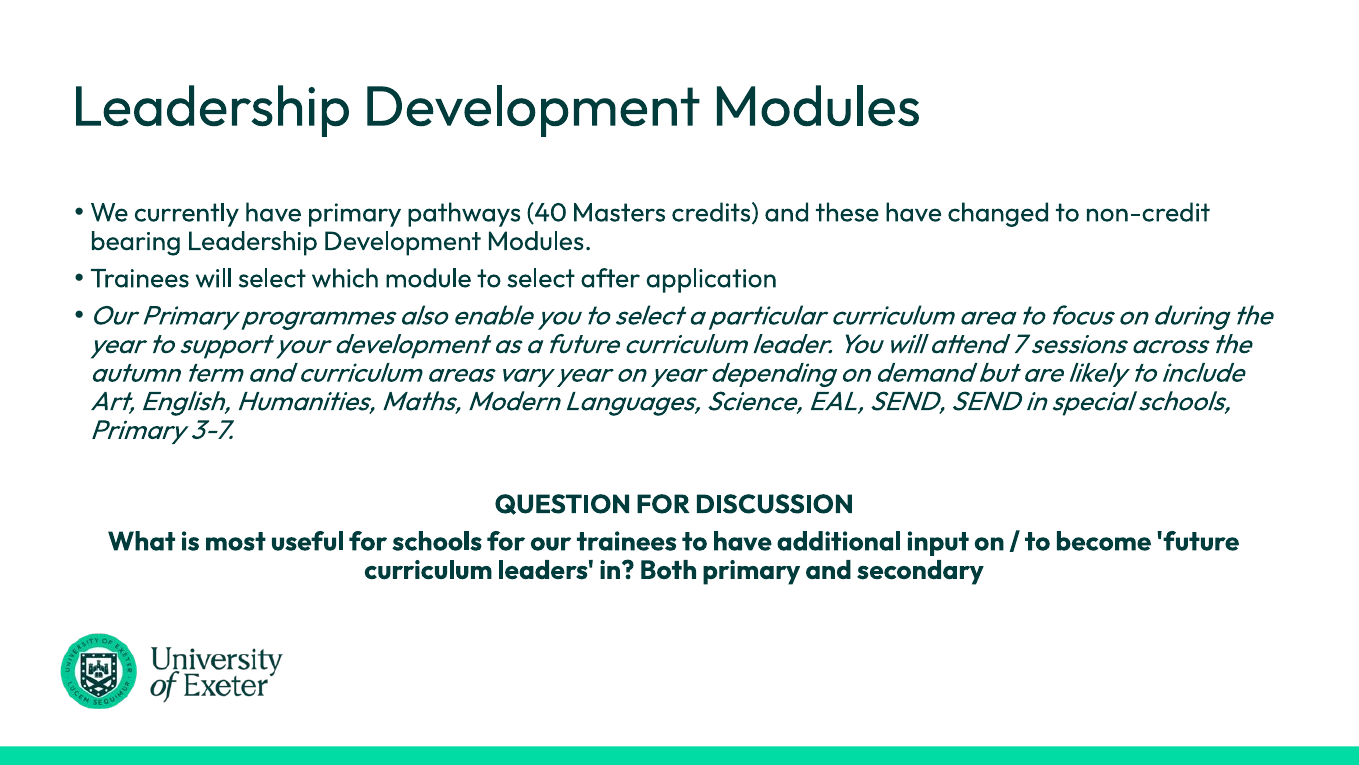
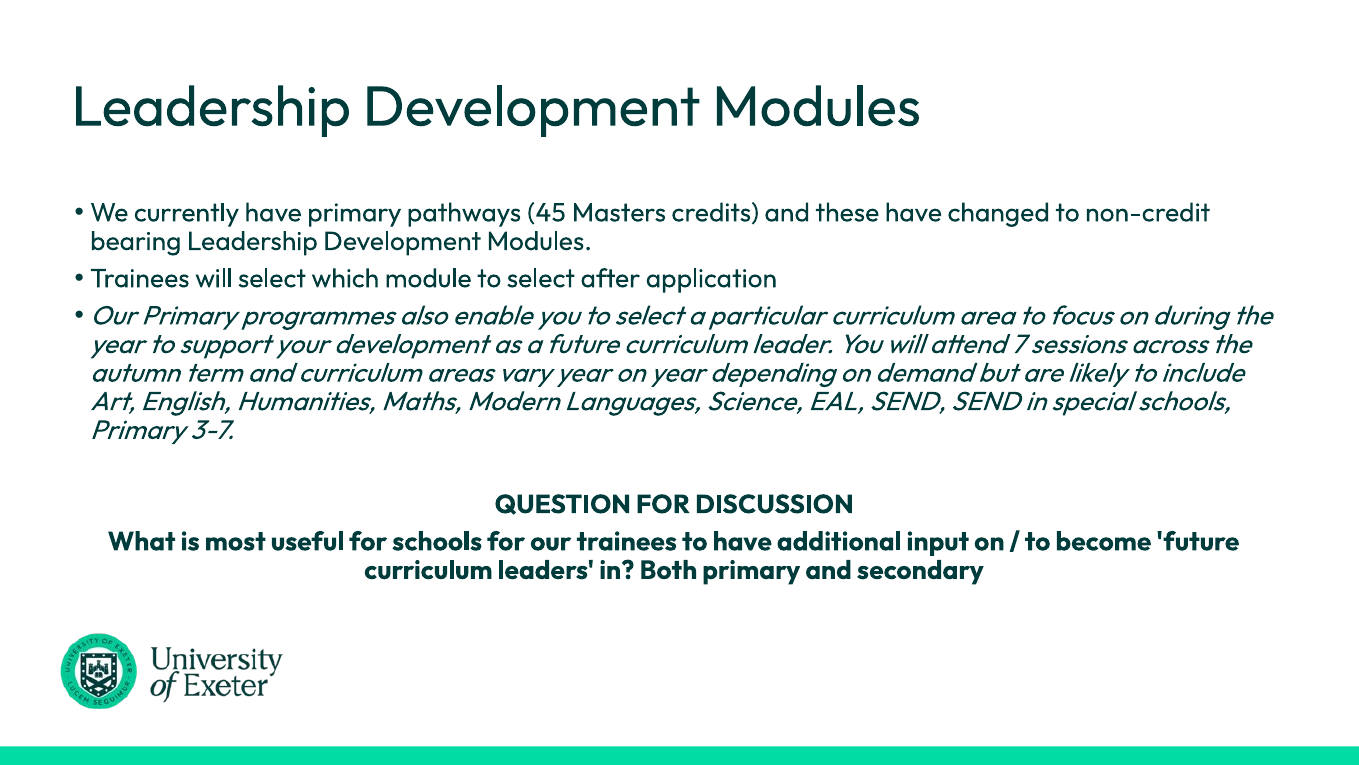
40: 40 -> 45
